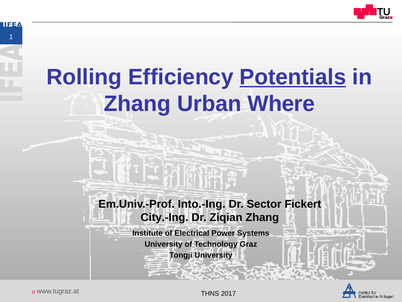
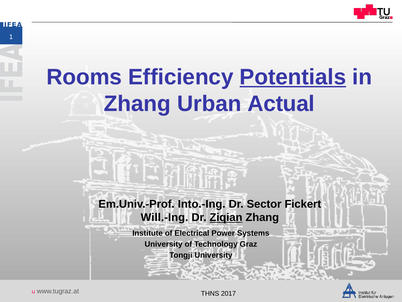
Rolling: Rolling -> Rooms
Where: Where -> Actual
City.-Ing: City.-Ing -> Will.-Ing
Ziqian underline: none -> present
